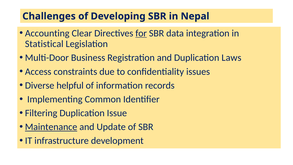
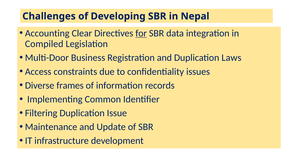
Statistical: Statistical -> Compiled
helpful: helpful -> frames
Maintenance underline: present -> none
